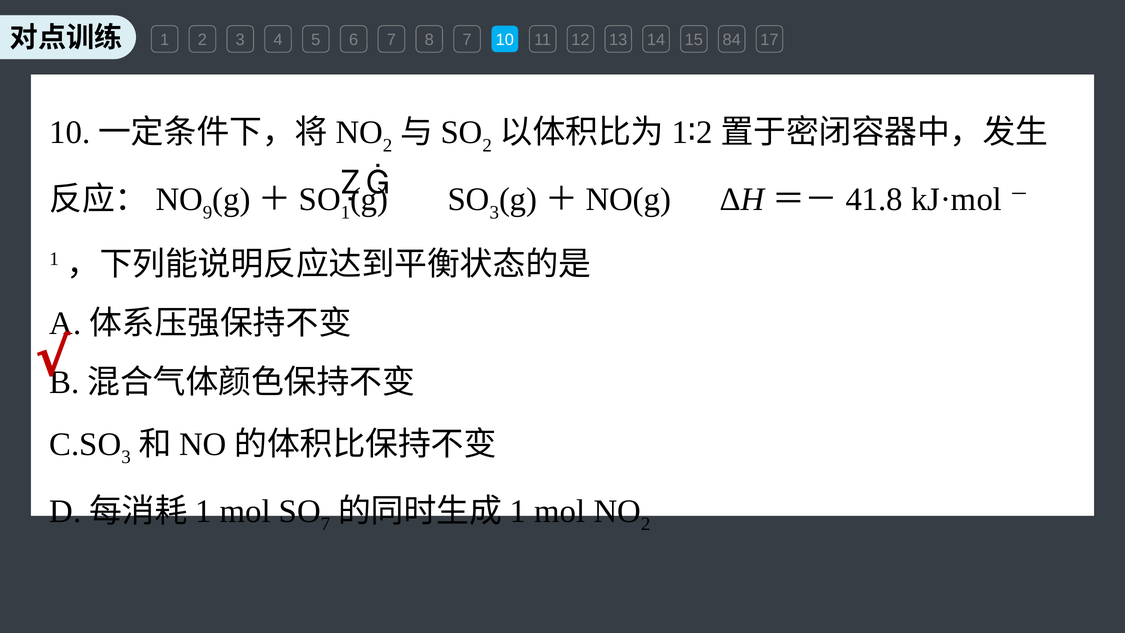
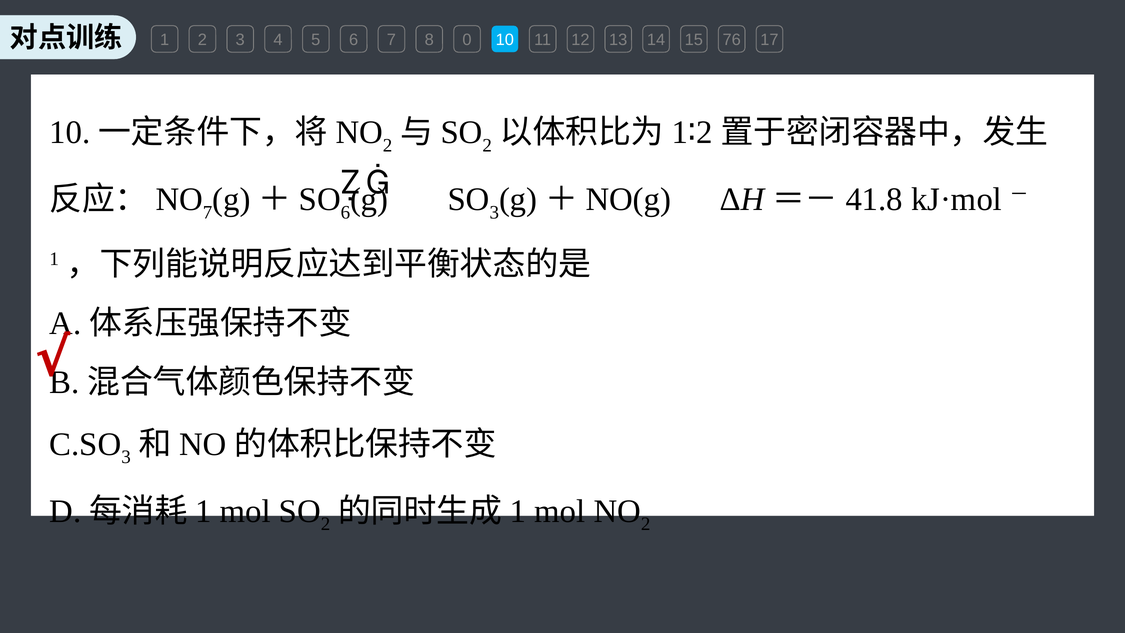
8 7: 7 -> 0
84: 84 -> 76
9 at (208, 212): 9 -> 7
1 at (345, 212): 1 -> 6
7 at (326, 524): 7 -> 2
